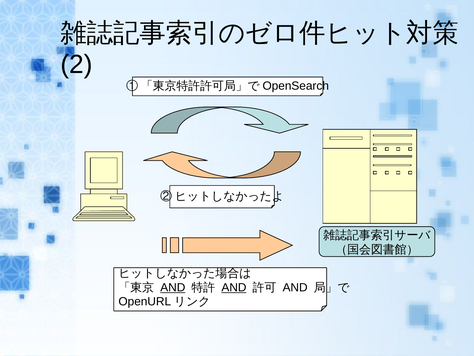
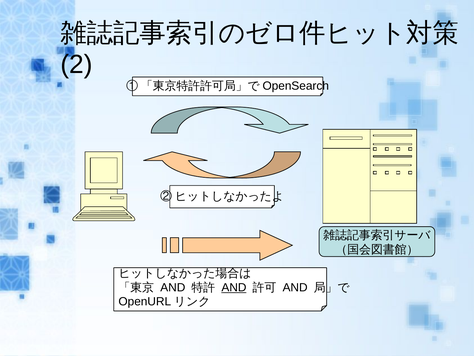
AND at (173, 287) underline: present -> none
